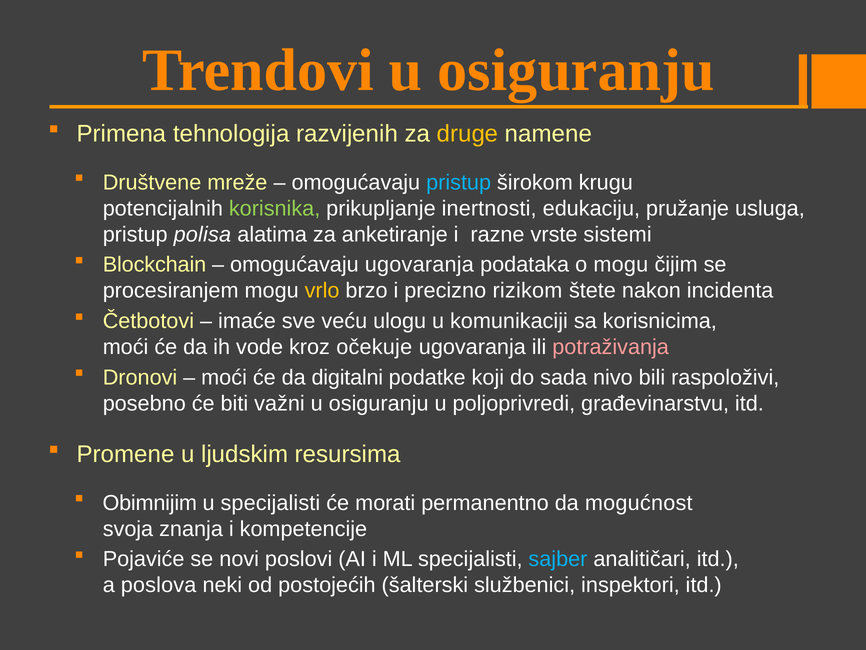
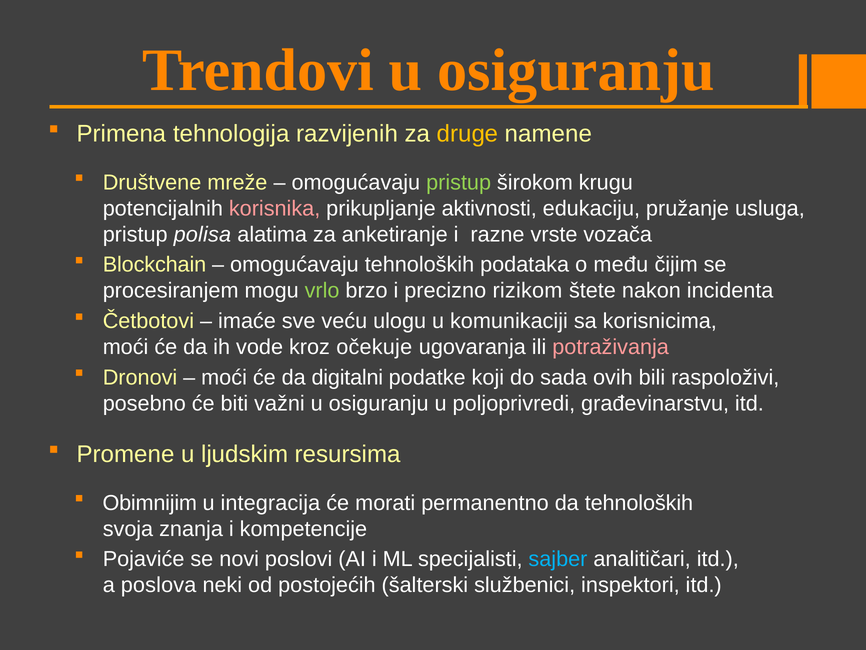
pristup at (459, 182) colour: light blue -> light green
korisnika colour: light green -> pink
inertnosti: inertnosti -> aktivnosti
sistemi: sistemi -> vozača
omogućavaju ugovaranja: ugovaranja -> tehnoloških
o mogu: mogu -> među
vrlo colour: yellow -> light green
nivo: nivo -> ovih
u specijalisti: specijalisti -> integracija
da mogućnost: mogućnost -> tehnoloških
